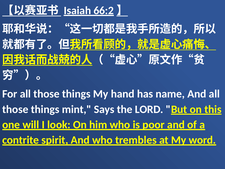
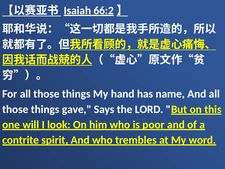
mint: mint -> gave
